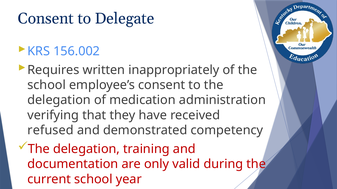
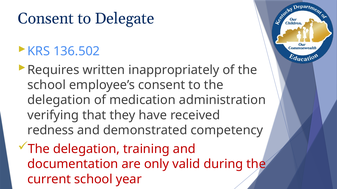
156.002: 156.002 -> 136.502
refused: refused -> redness
